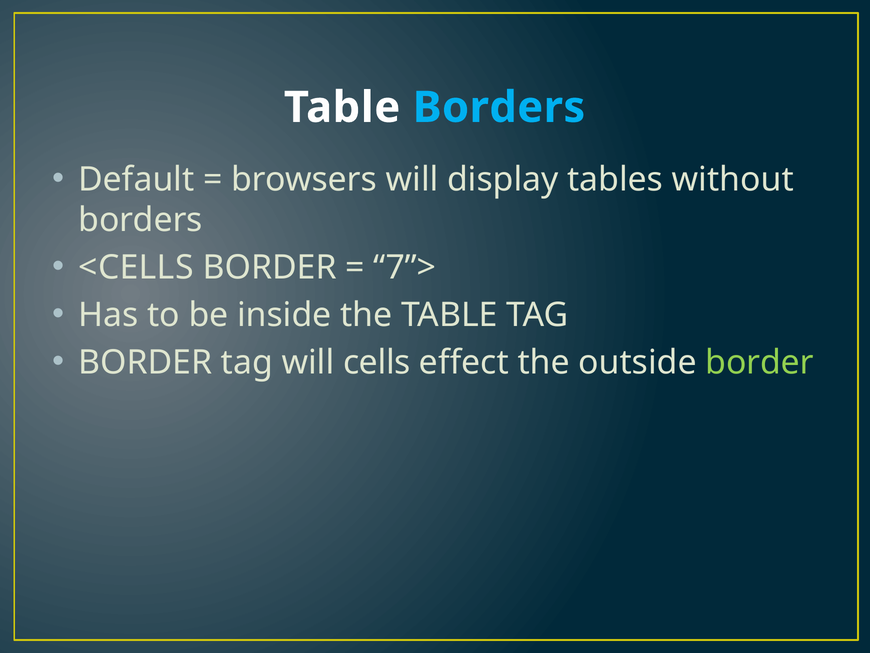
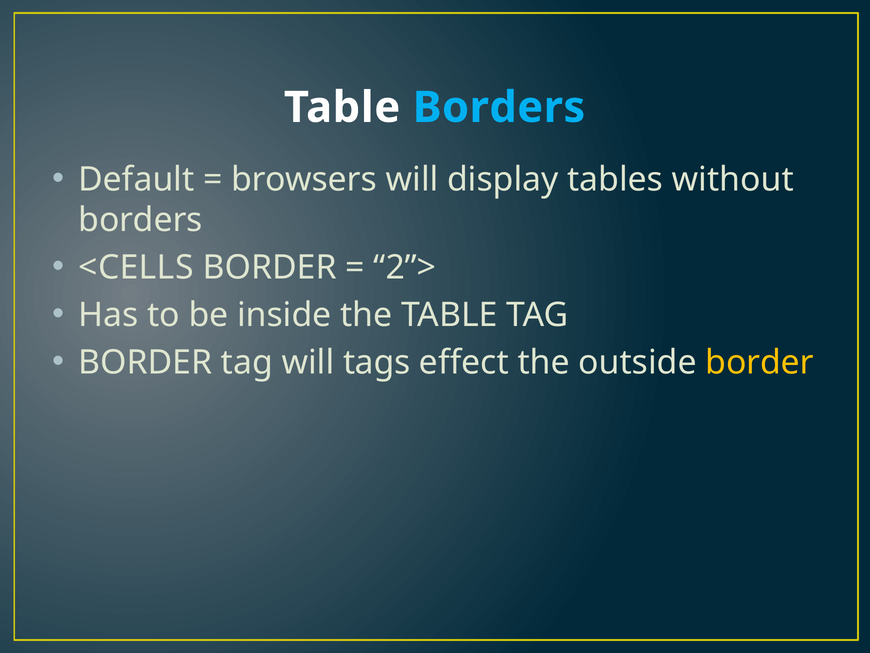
7”>: 7”> -> 2”>
cells: cells -> tags
border at (760, 362) colour: light green -> yellow
